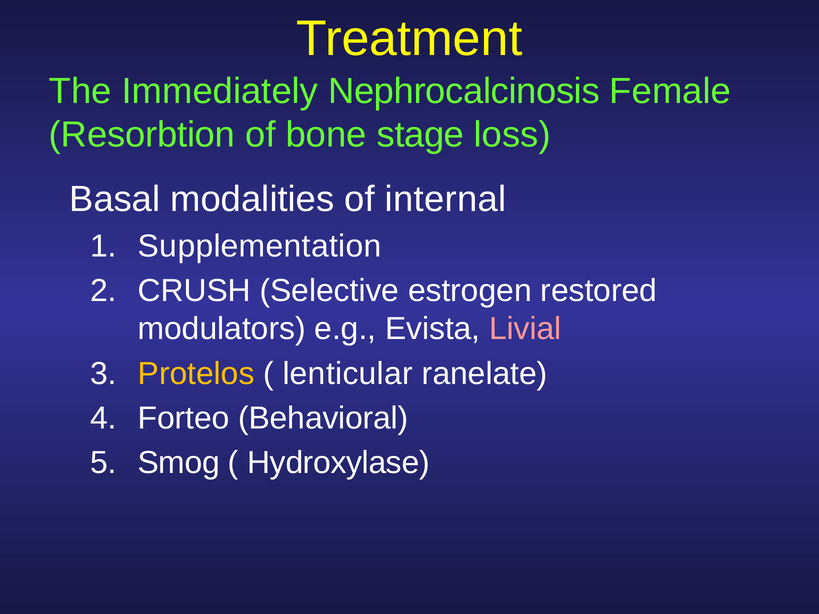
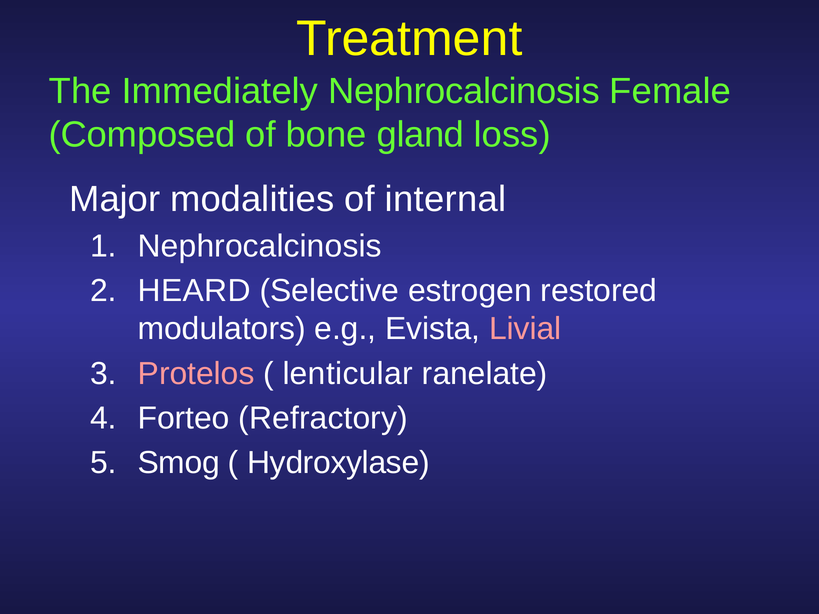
Resorbtion: Resorbtion -> Composed
stage: stage -> gland
Basal: Basal -> Major
Supplementation at (260, 246): Supplementation -> Nephrocalcinosis
CRUSH: CRUSH -> HEARD
Protelos colour: yellow -> pink
Behavioral: Behavioral -> Refractory
